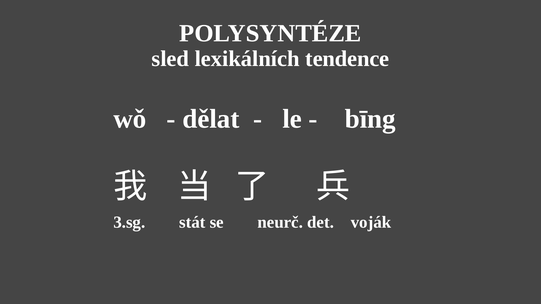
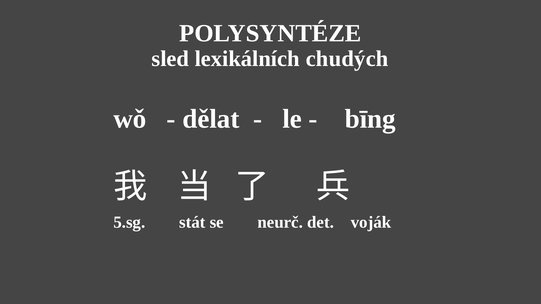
tendence: tendence -> chudých
3.sg: 3.sg -> 5.sg
